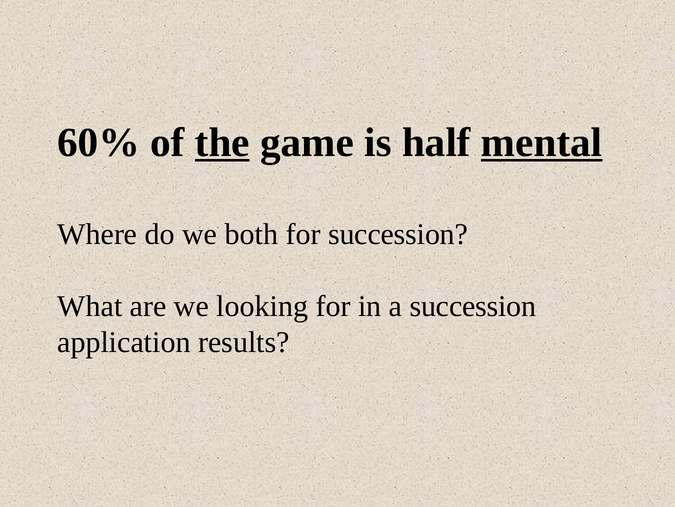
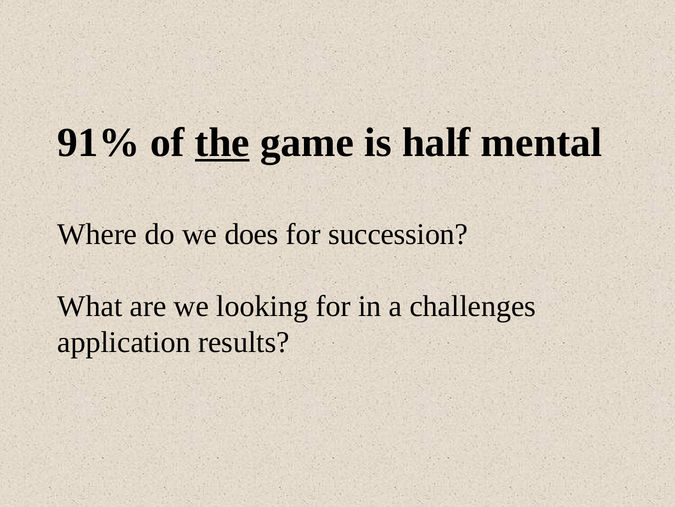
60%: 60% -> 91%
mental underline: present -> none
both: both -> does
a succession: succession -> challenges
